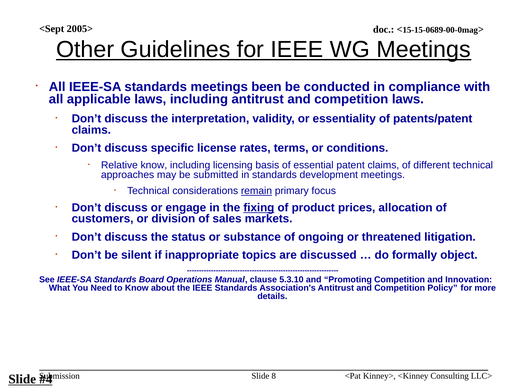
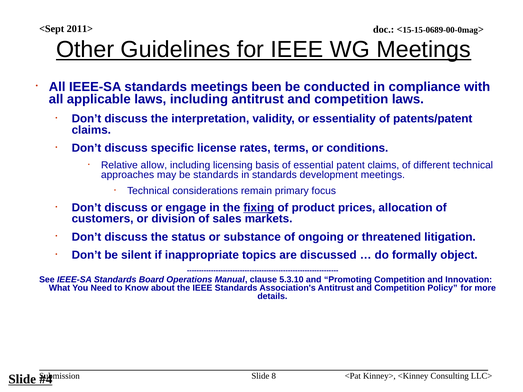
2005>: 2005> -> 2011>
Relative know: know -> allow
be submitted: submitted -> standards
remain underline: present -> none
